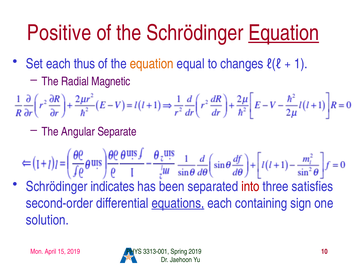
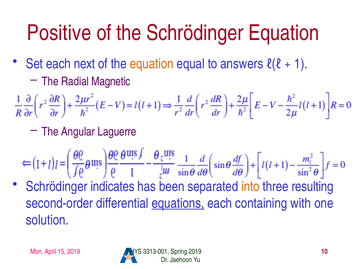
Equation at (284, 33) underline: present -> none
thus: thus -> next
changes: changes -> answers
Separate: Separate -> Laguerre
into colour: red -> orange
satisfies: satisfies -> resulting
sign: sign -> with
